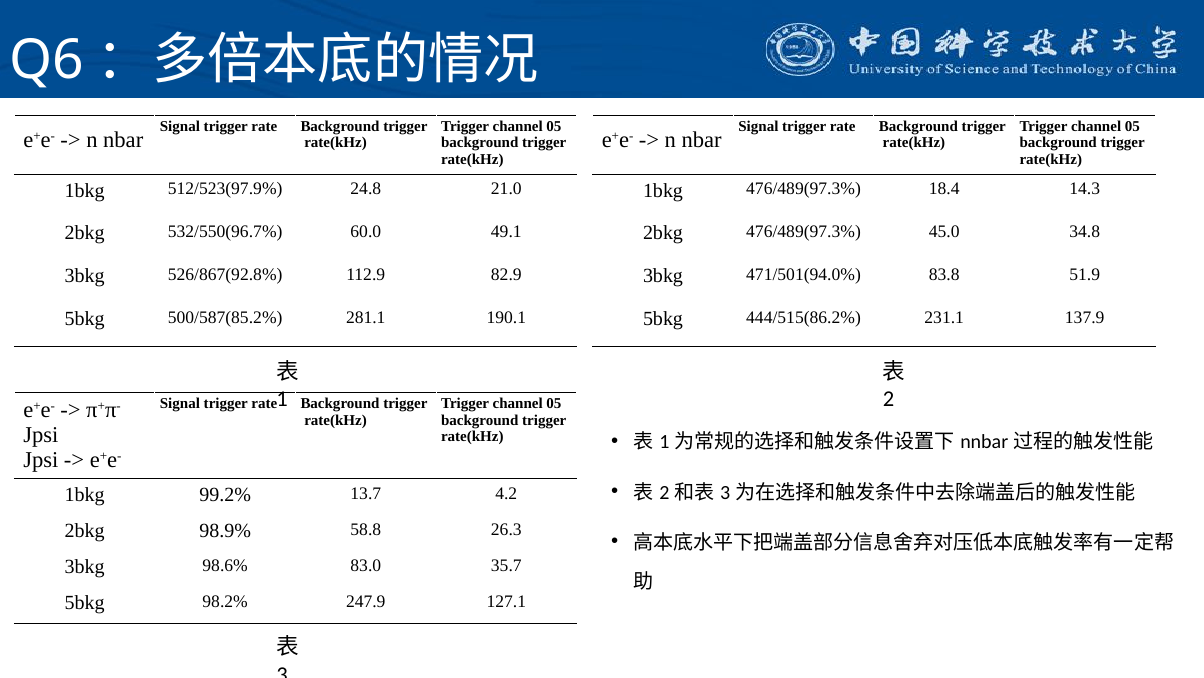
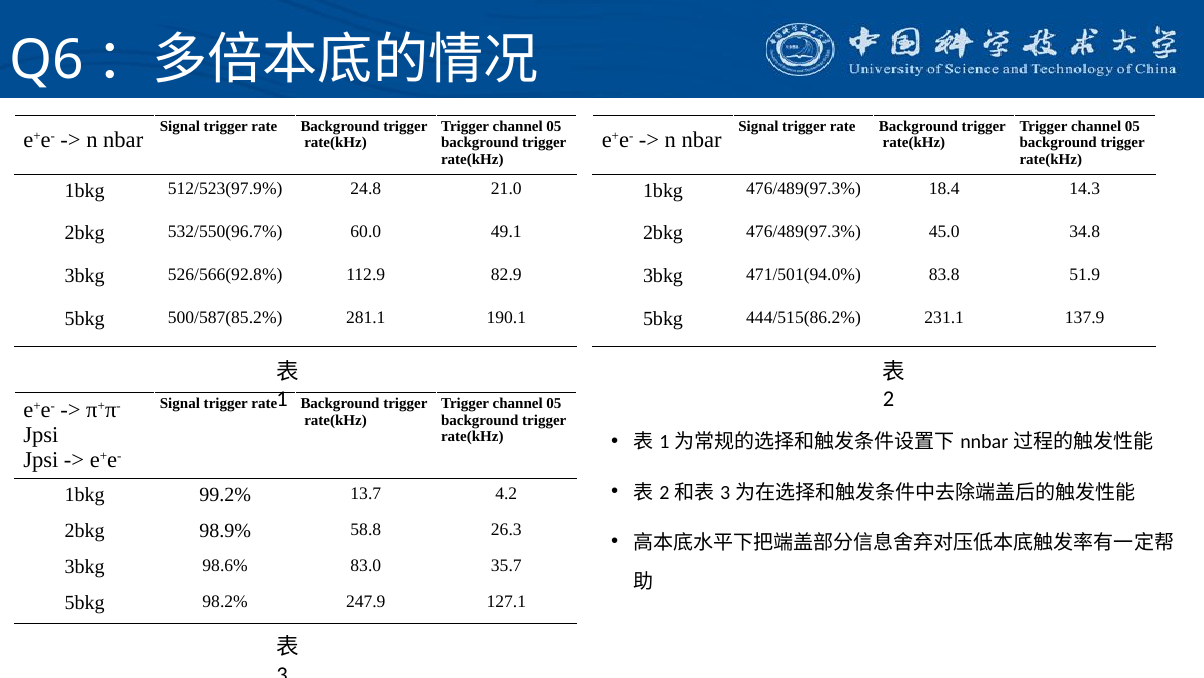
526/867(92.8%: 526/867(92.8% -> 526/566(92.8%
